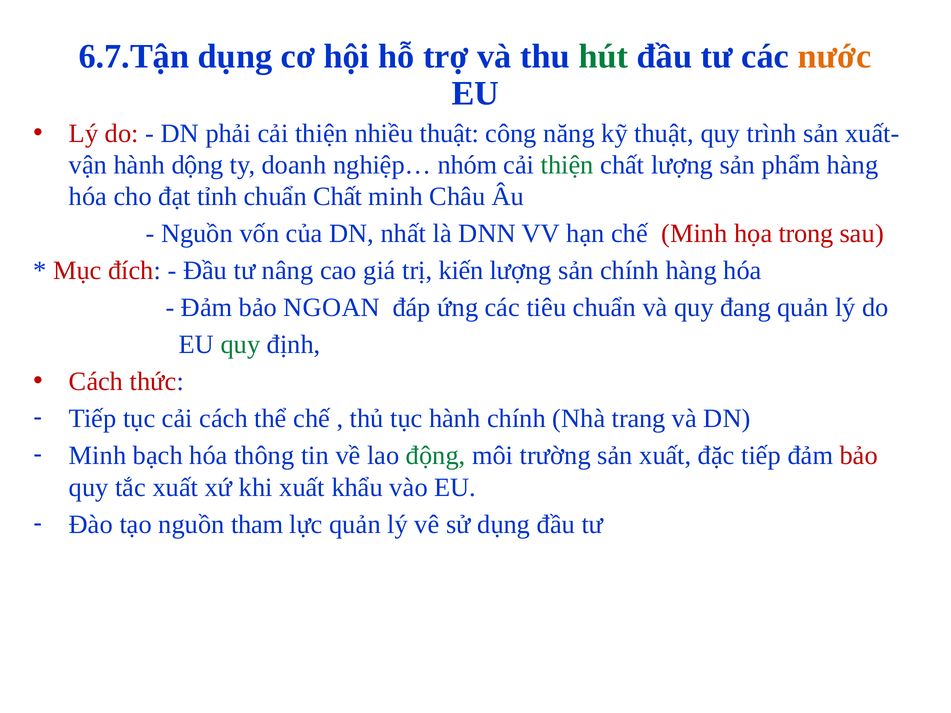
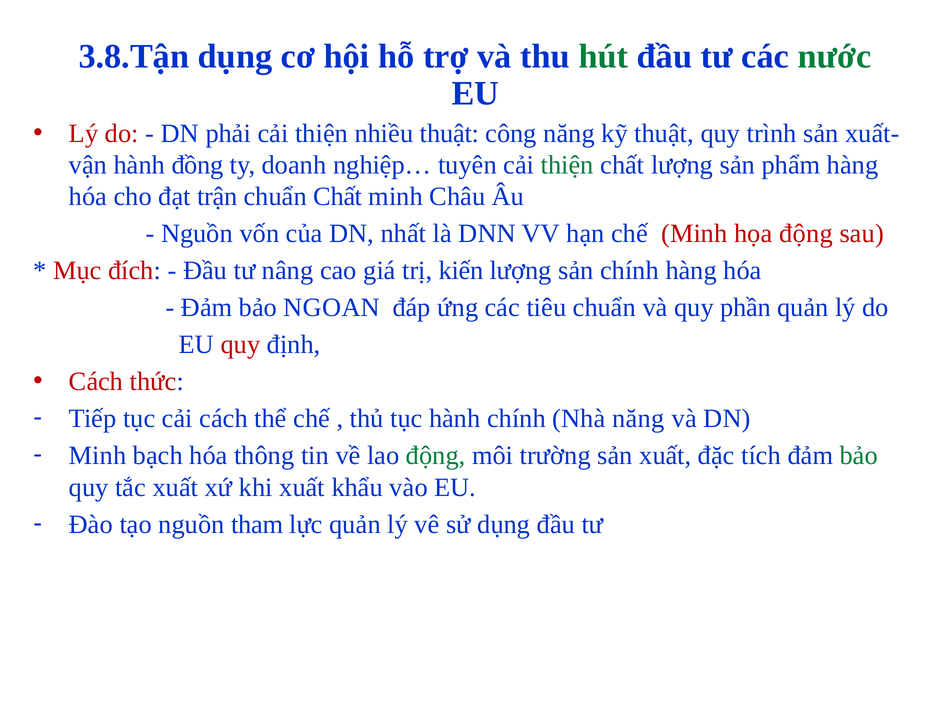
6.7.Tận: 6.7.Tận -> 3.8.Tận
nước colour: orange -> green
dộng: dộng -> đồng
nhóm: nhóm -> tuyên
tỉnh: tỉnh -> trận
họa trong: trong -> động
đang: đang -> phần
quy at (240, 345) colour: green -> red
Nhà trang: trang -> năng
đặc tiếp: tiếp -> tích
bảo at (859, 456) colour: red -> green
